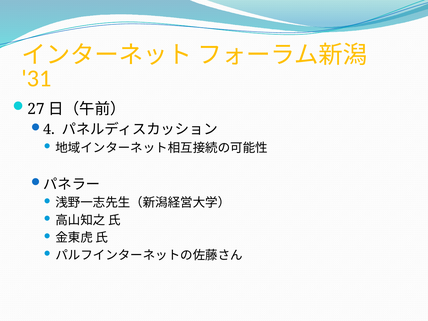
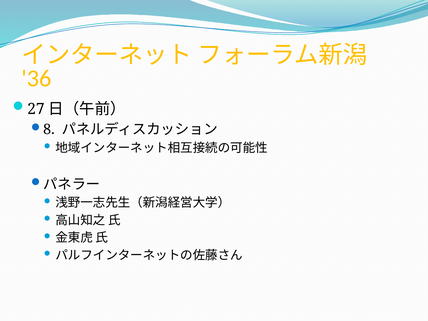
31: 31 -> 36
4: 4 -> 8
